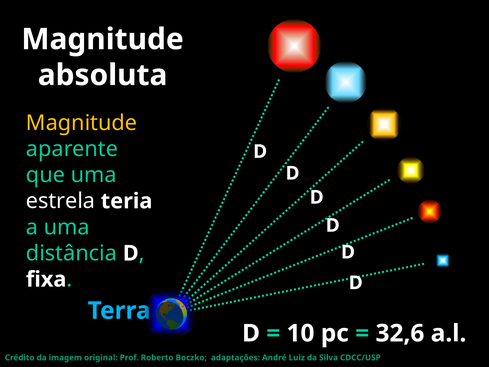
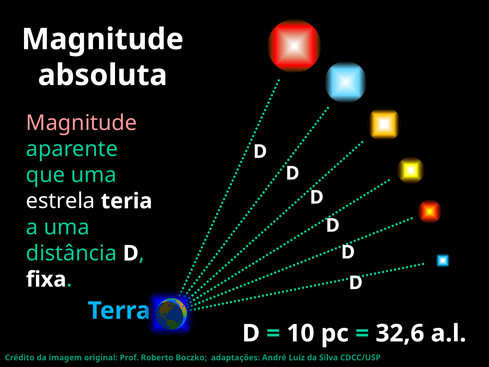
Magnitude at (82, 123) colour: yellow -> pink
